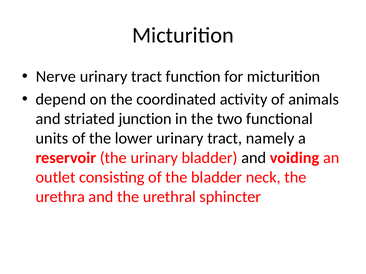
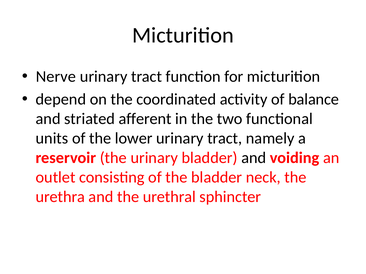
animals: animals -> balance
junction: junction -> afferent
